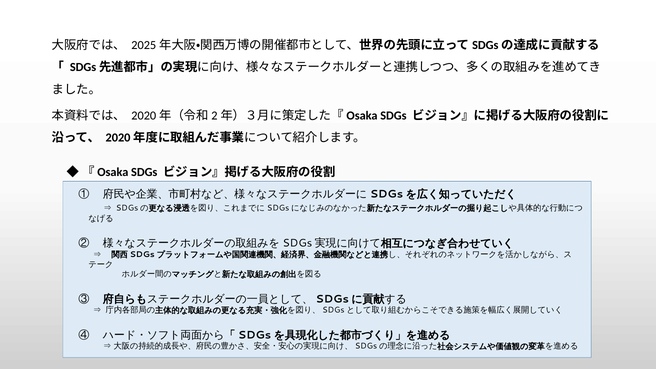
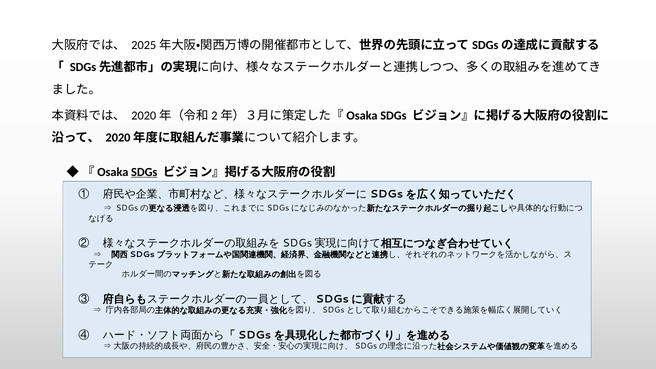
SDGs at (144, 172) underline: none -> present
